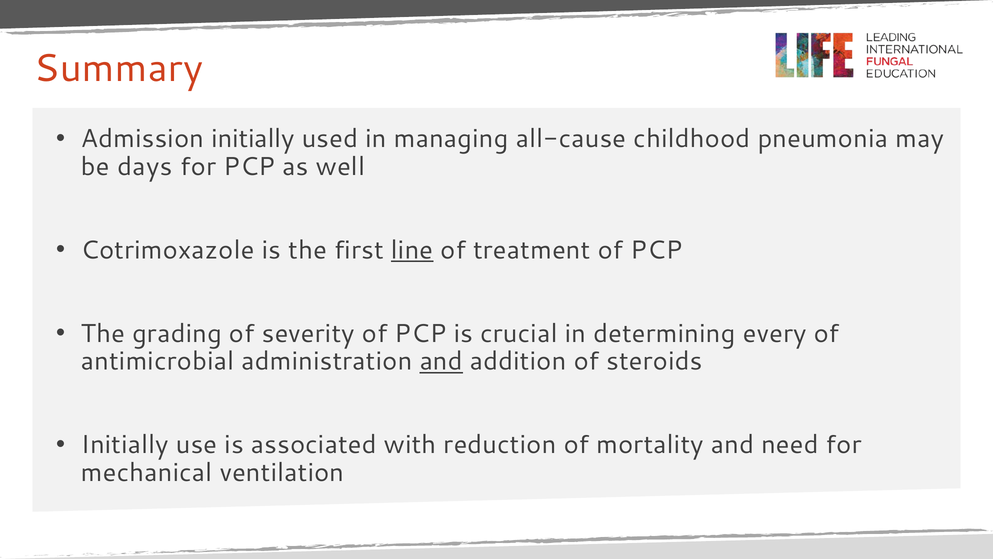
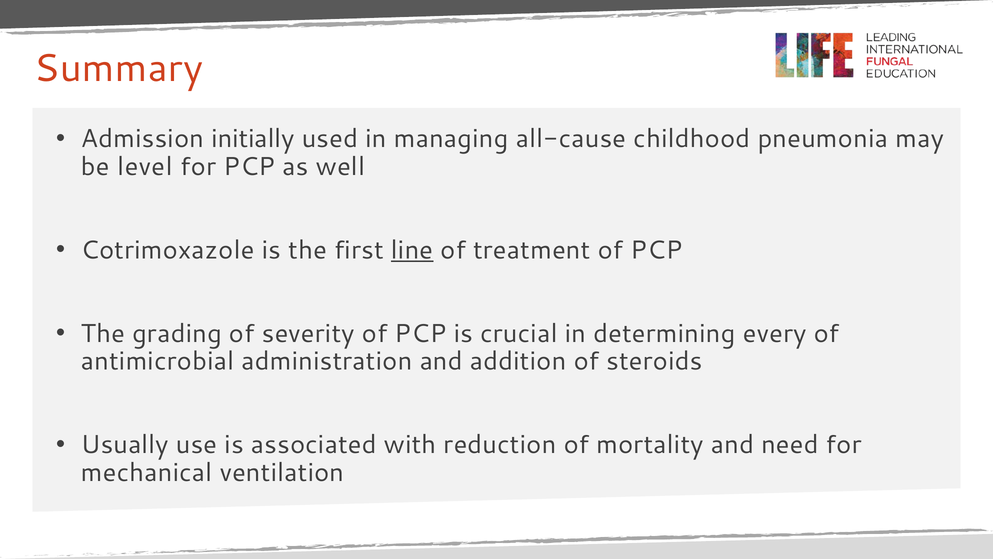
days: days -> level
and at (441, 361) underline: present -> none
Initially at (125, 445): Initially -> Usually
